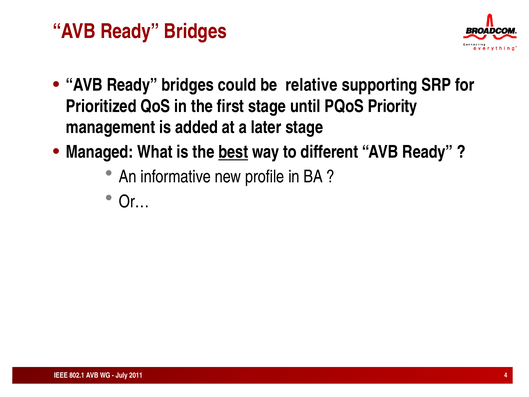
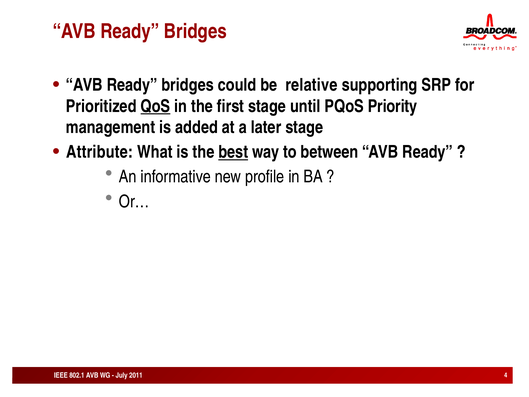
QoS underline: none -> present
Managed: Managed -> Attribute
different: different -> between
